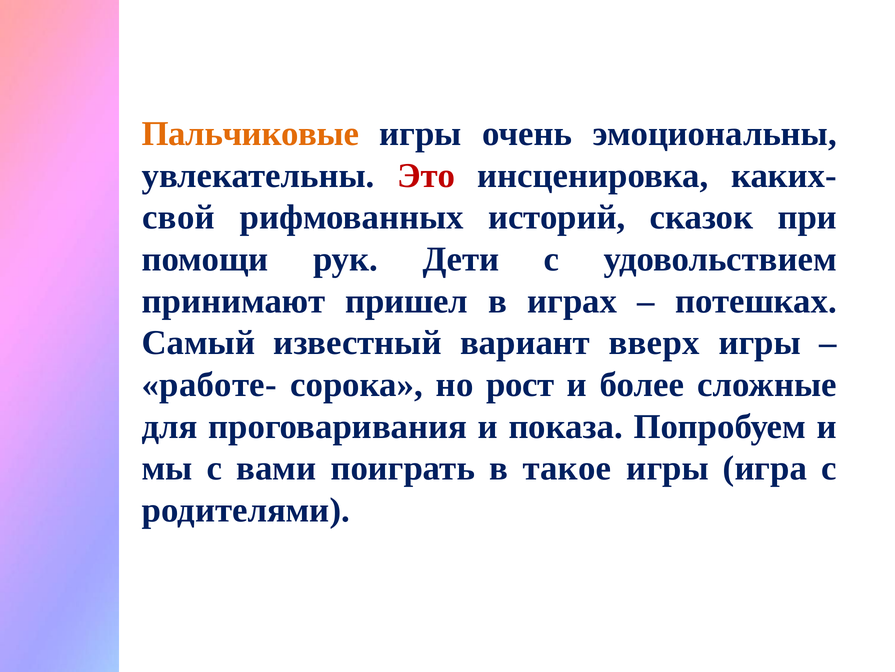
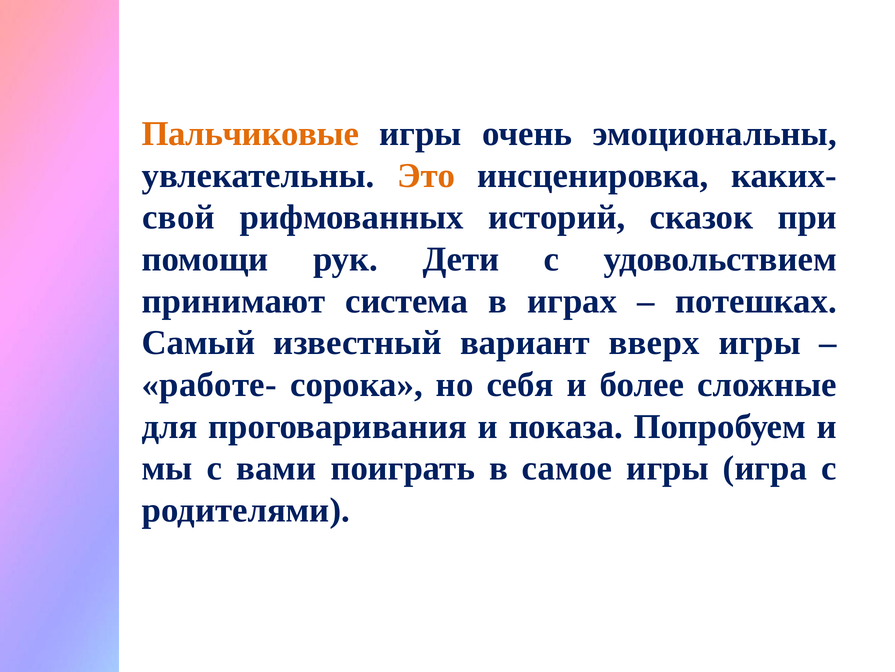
Это colour: red -> orange
пришел: пришел -> система
рост: рост -> себя
такое: такое -> самое
